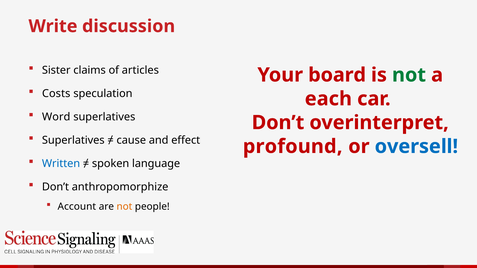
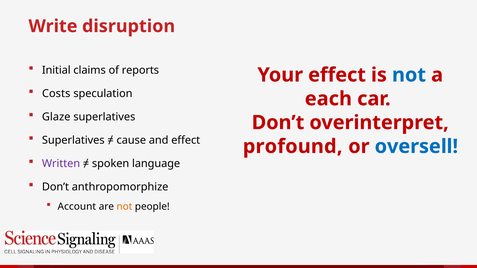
discussion: discussion -> disruption
Sister: Sister -> Initial
articles: articles -> reports
Your board: board -> effect
not at (409, 75) colour: green -> blue
Word: Word -> Glaze
Written colour: blue -> purple
